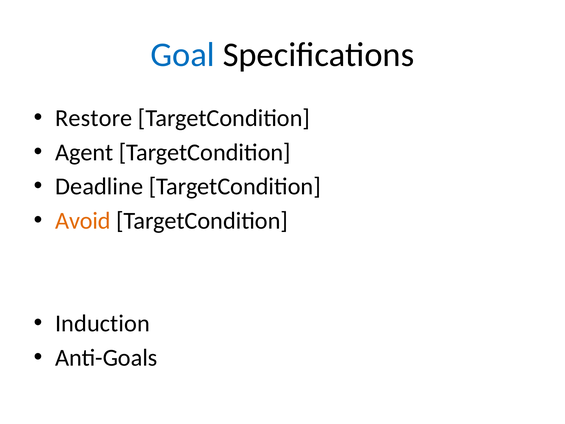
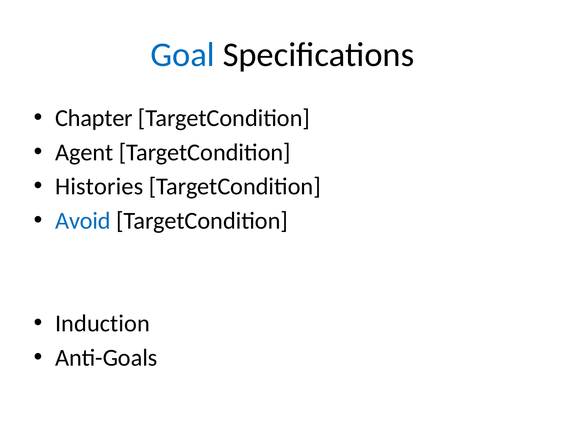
Restore: Restore -> Chapter
Deadline: Deadline -> Histories
Avoid colour: orange -> blue
